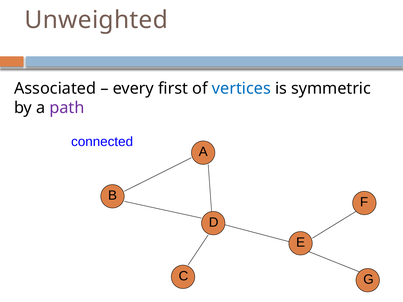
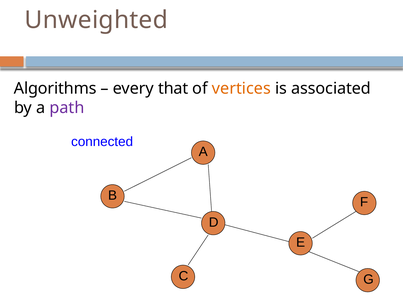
Associated: Associated -> Algorithms
first: first -> that
vertices colour: blue -> orange
symmetric: symmetric -> associated
